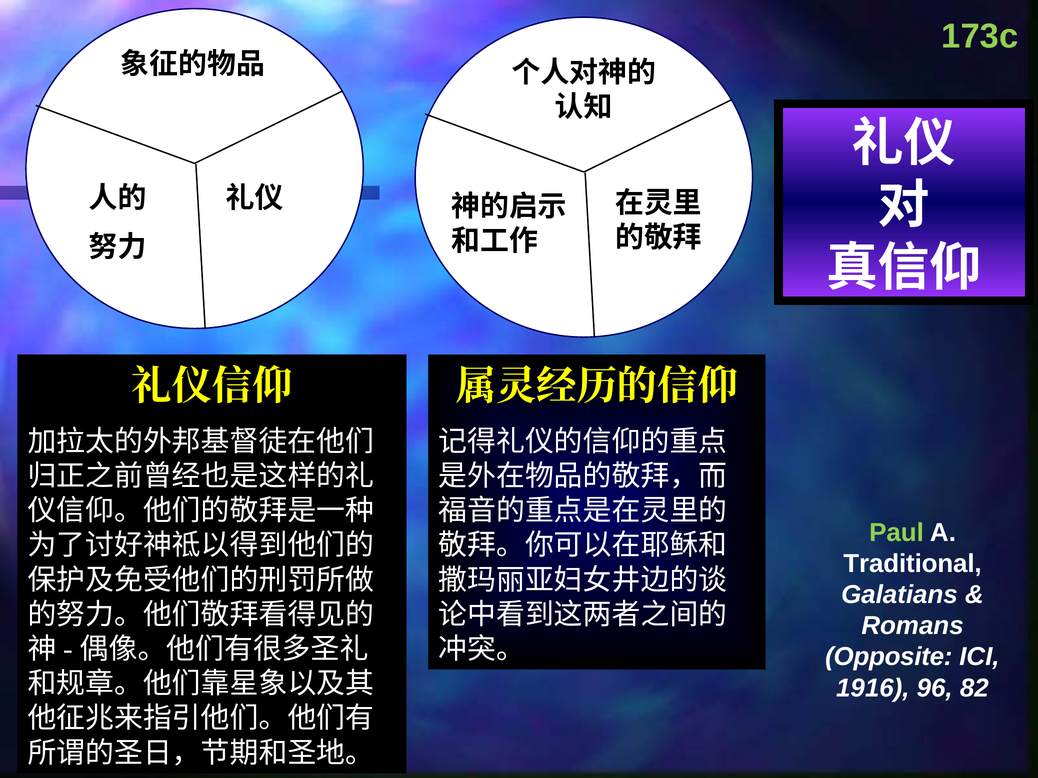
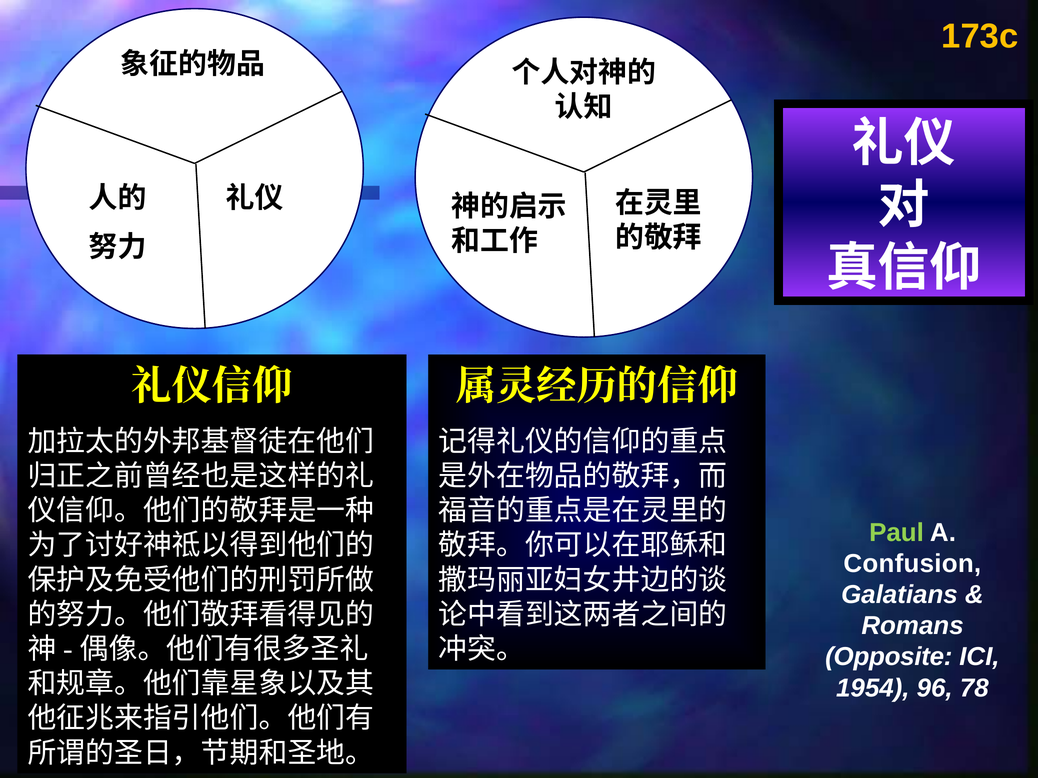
173c colour: light green -> yellow
Traditional: Traditional -> Confusion
1916: 1916 -> 1954
82: 82 -> 78
